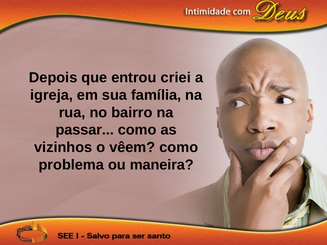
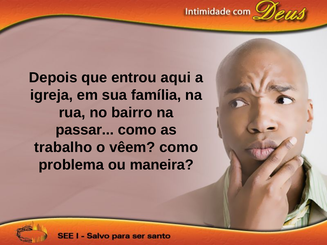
criei: criei -> aqui
vizinhos: vizinhos -> trabalho
